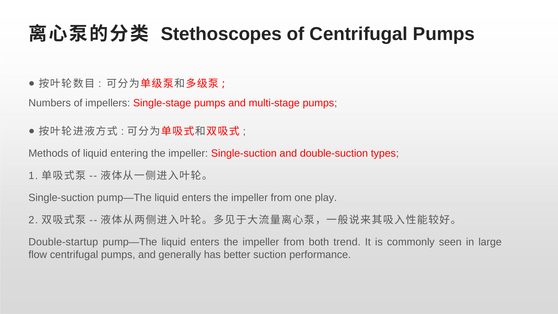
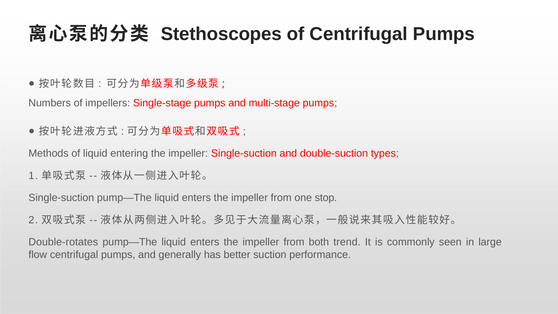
play: play -> stop
Double-startup: Double-startup -> Double-rotates
